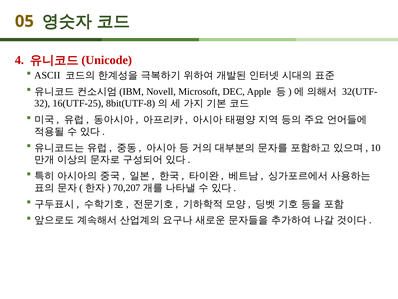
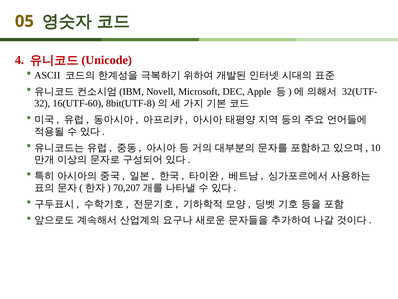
16(UTF-25: 16(UTF-25 -> 16(UTF-60
